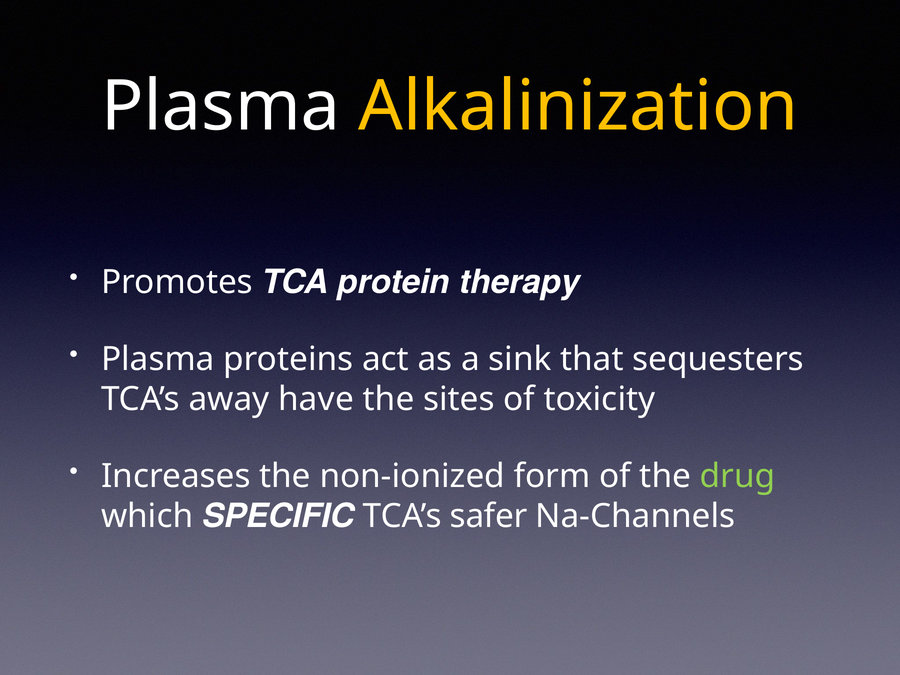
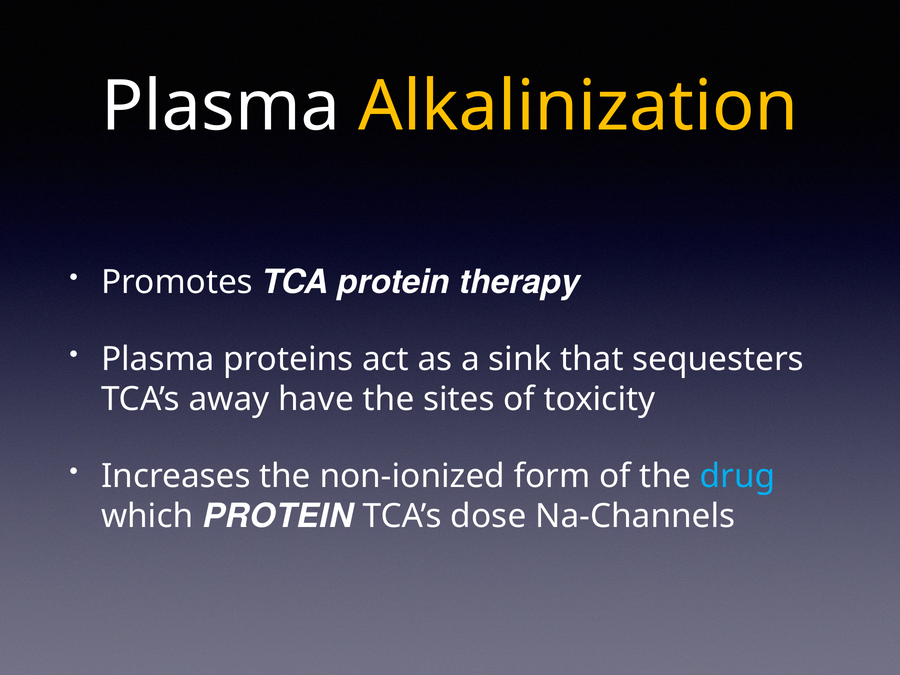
drug colour: light green -> light blue
which SPECIFIC: SPECIFIC -> PROTEIN
safer: safer -> dose
